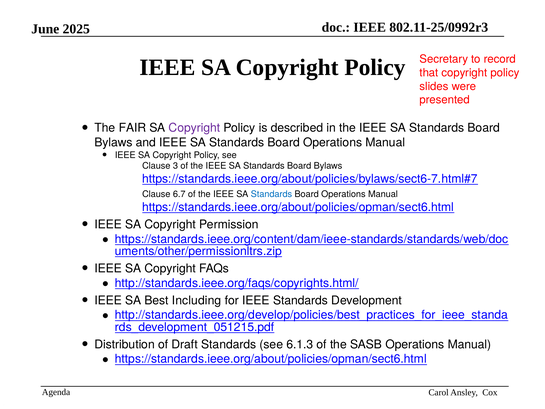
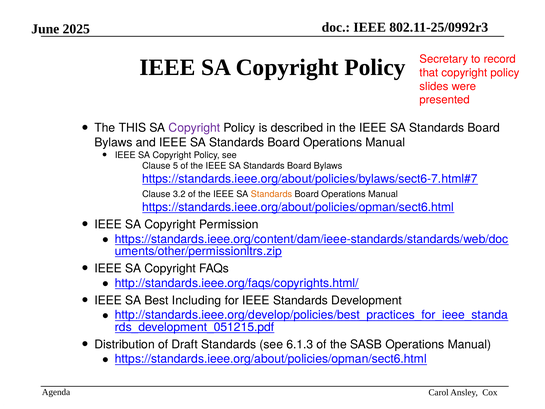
FAIR: FAIR -> THIS
3: 3 -> 5
6.7: 6.7 -> 3.2
Standards at (271, 194) colour: blue -> orange
